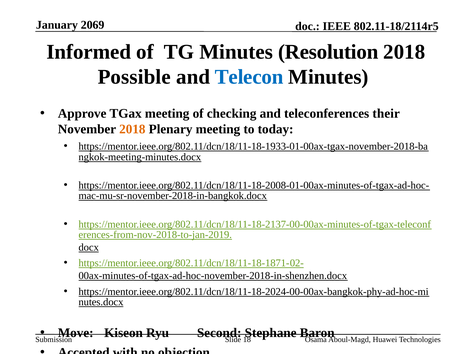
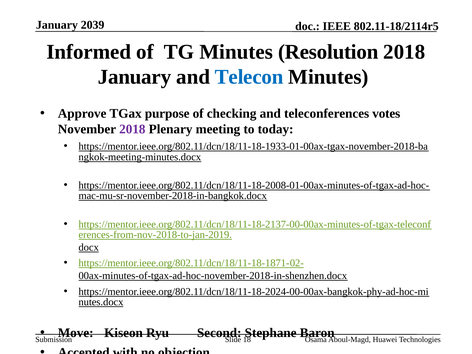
2069: 2069 -> 2039
Possible at (134, 77): Possible -> January
TGax meeting: meeting -> purpose
their: their -> votes
2018 at (132, 129) colour: orange -> purple
